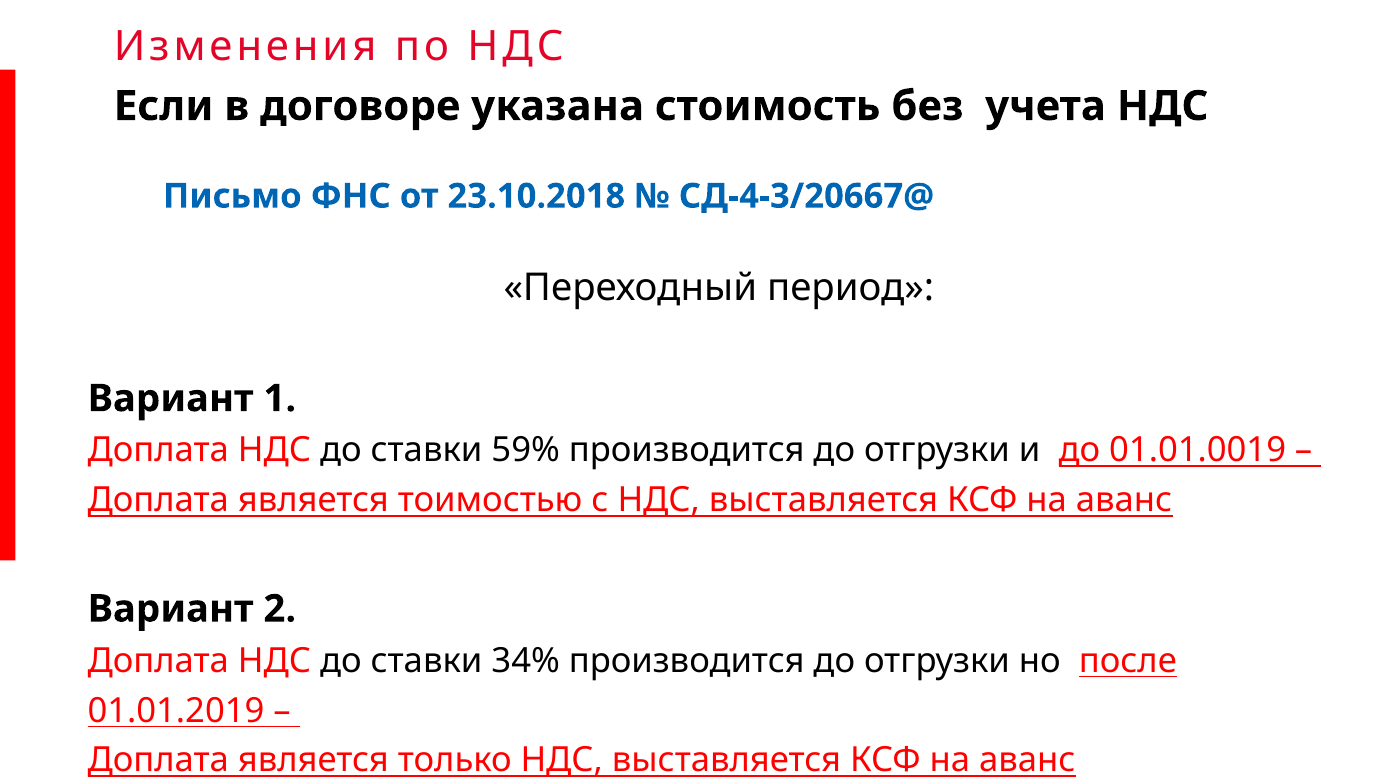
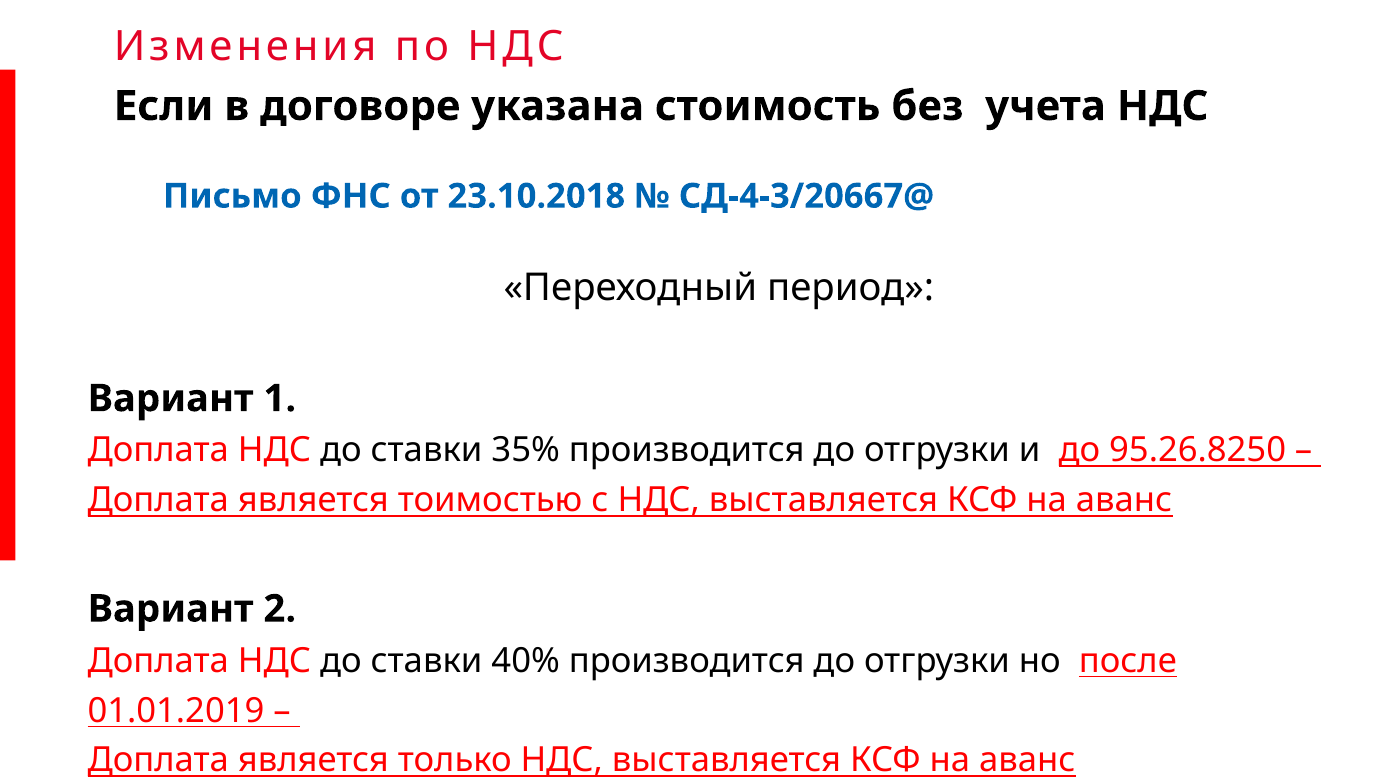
59%: 59% -> 35%
01.01.0019: 01.01.0019 -> 95.26.8250
34%: 34% -> 40%
